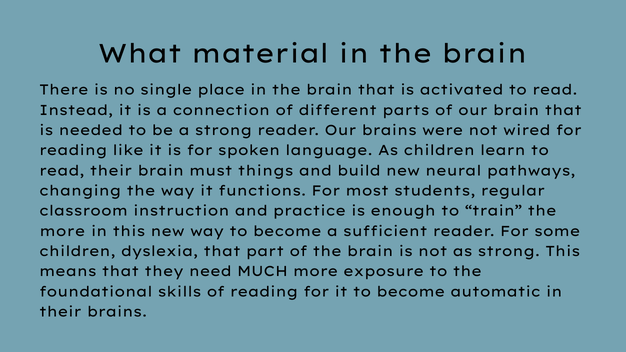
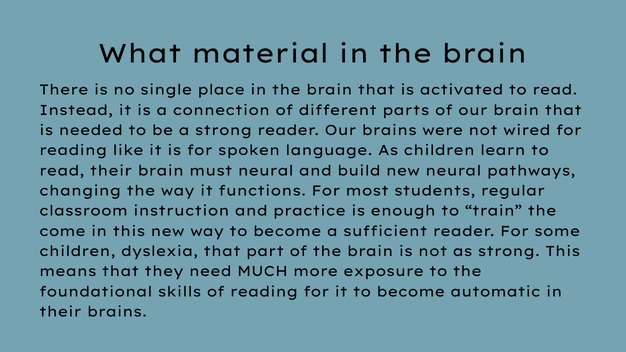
must things: things -> neural
more at (62, 231): more -> come
